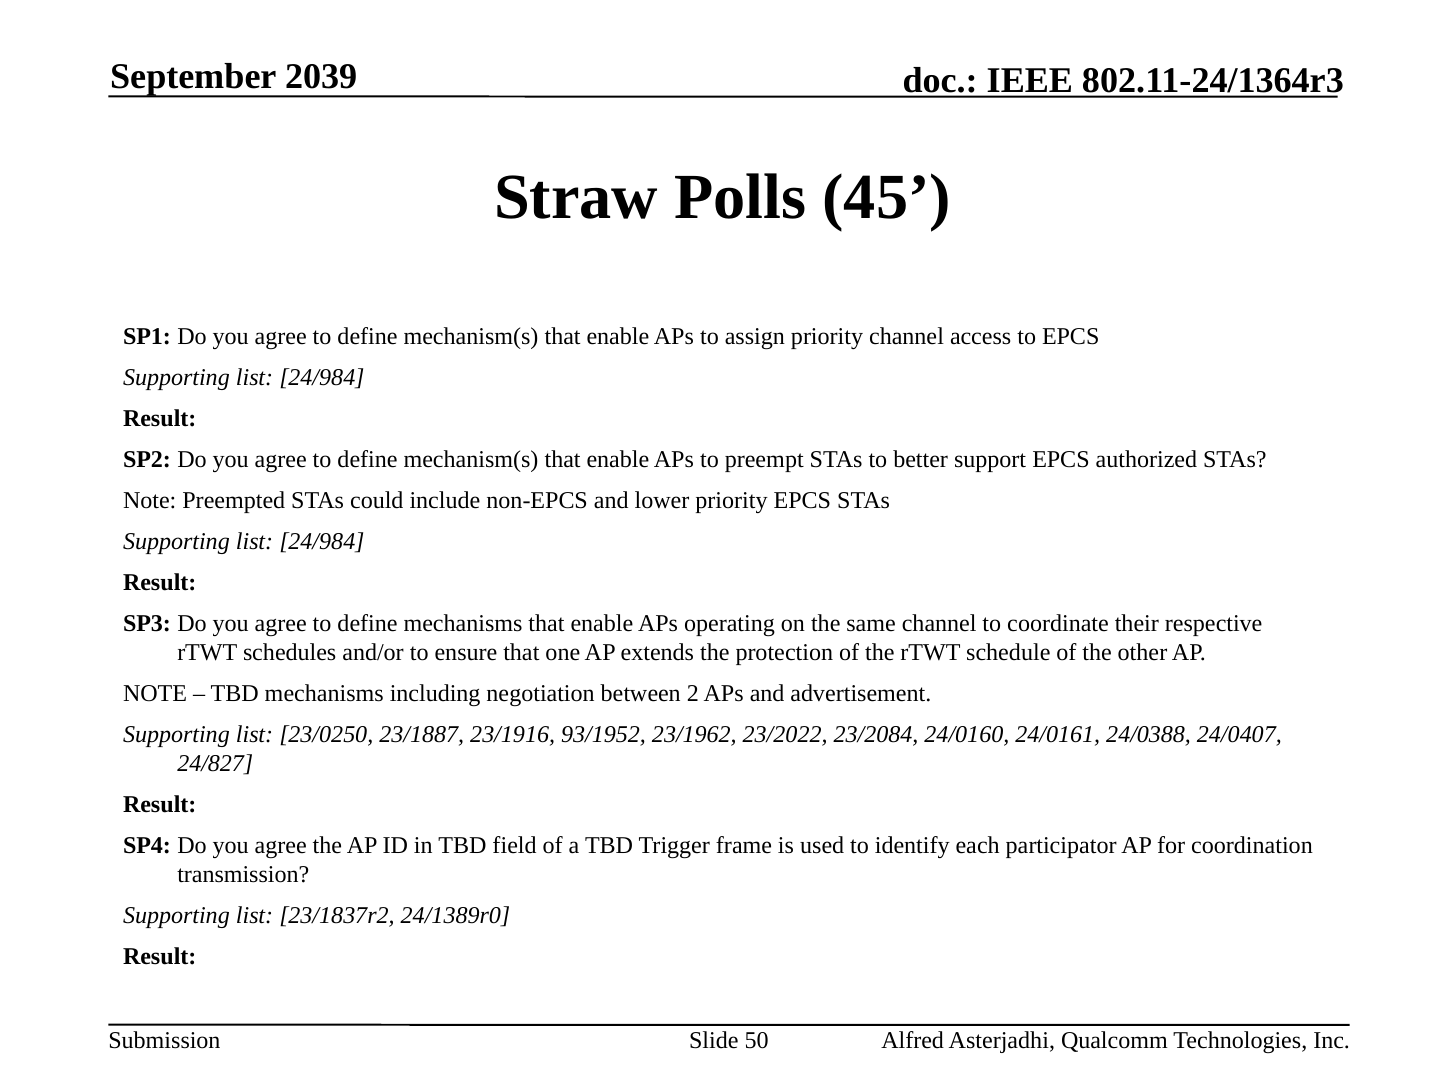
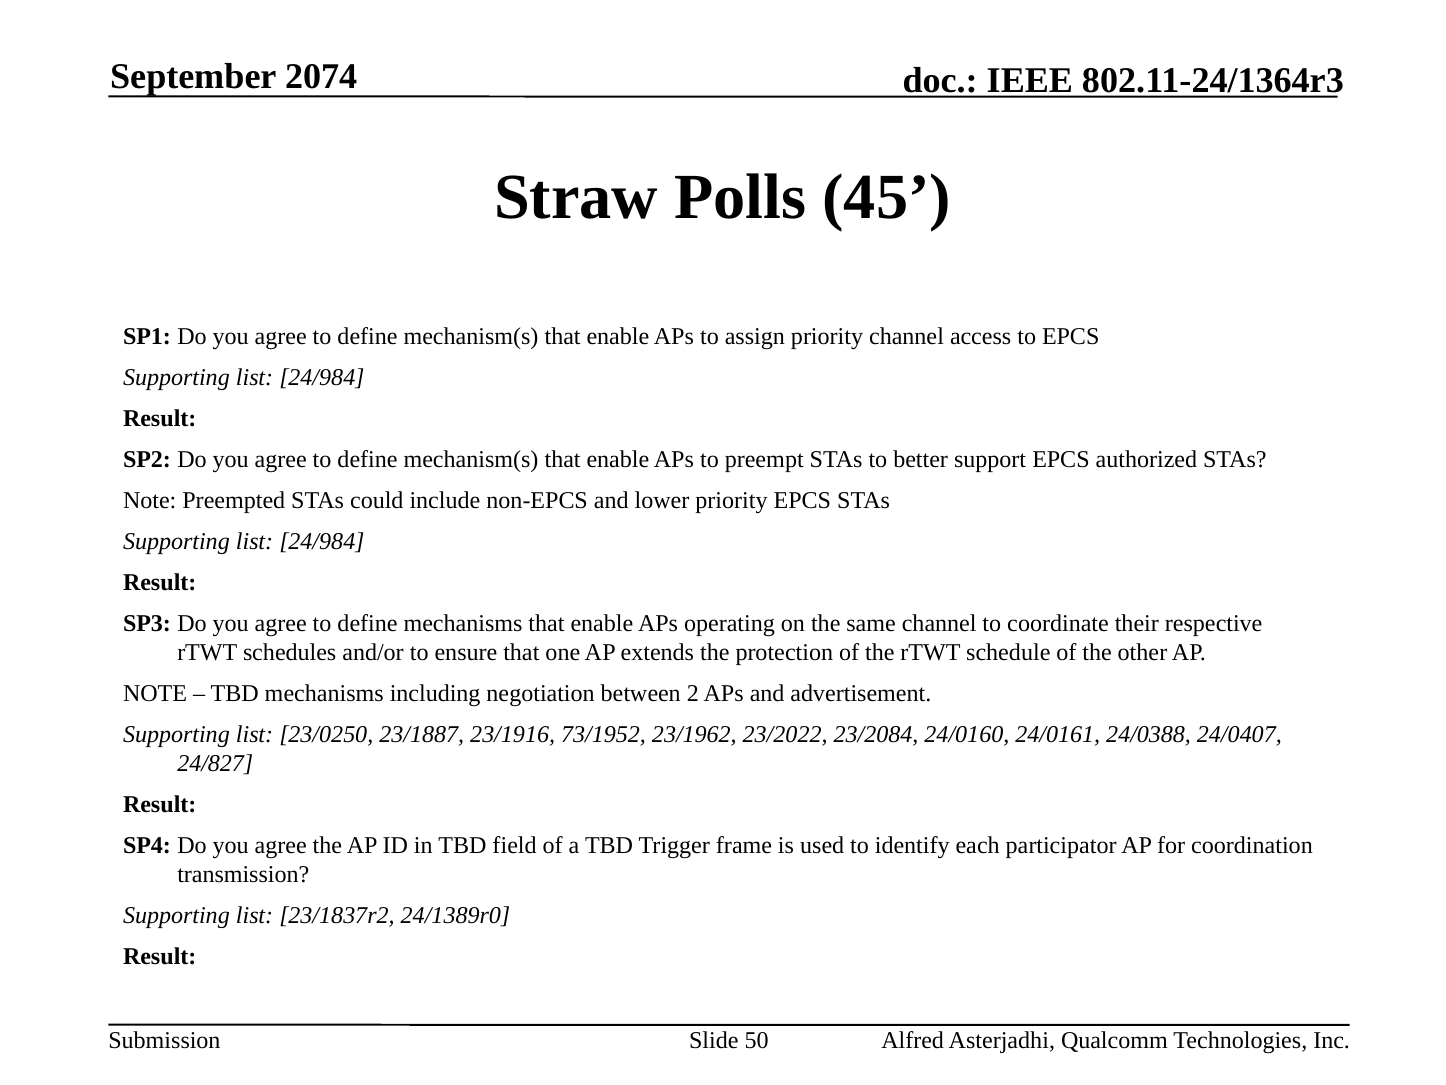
2039: 2039 -> 2074
93/1952: 93/1952 -> 73/1952
